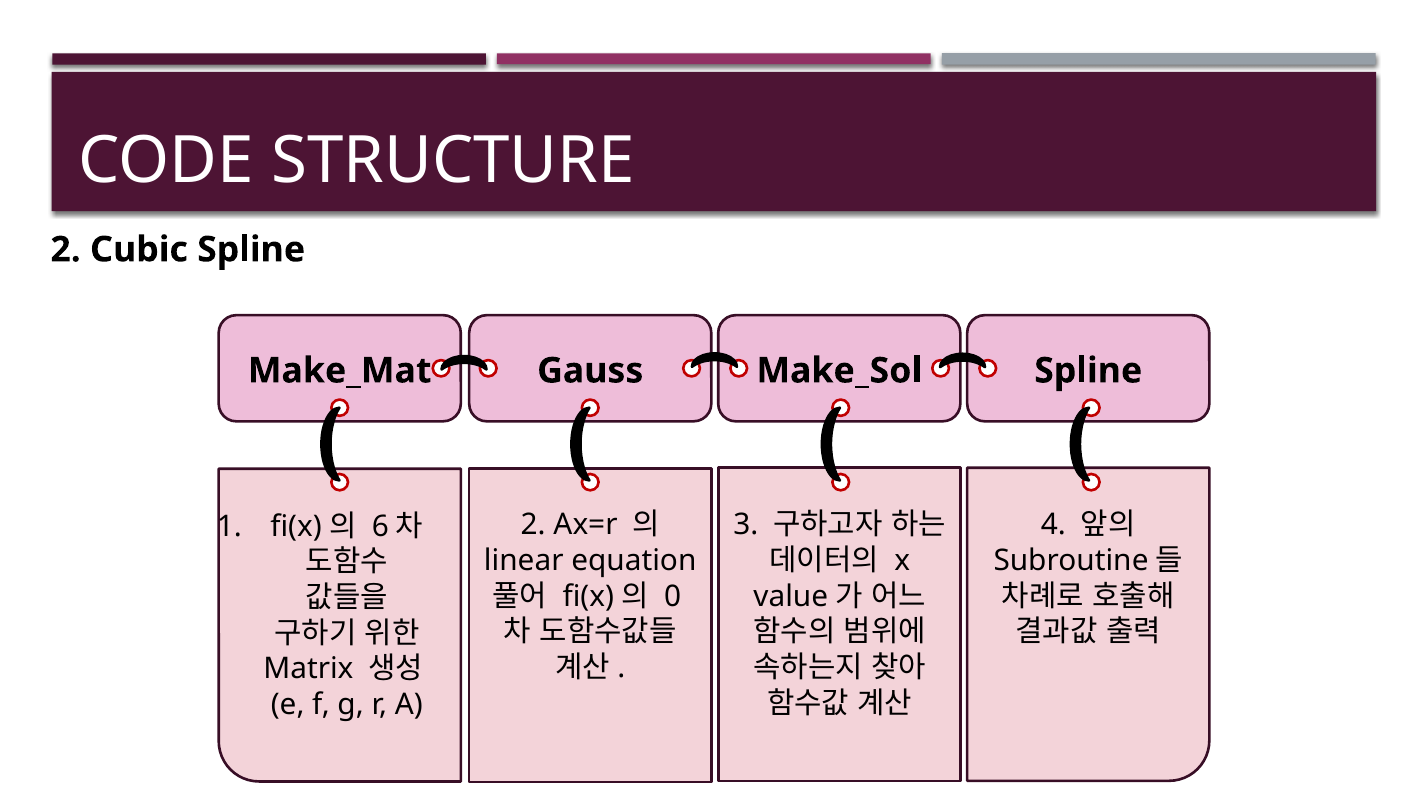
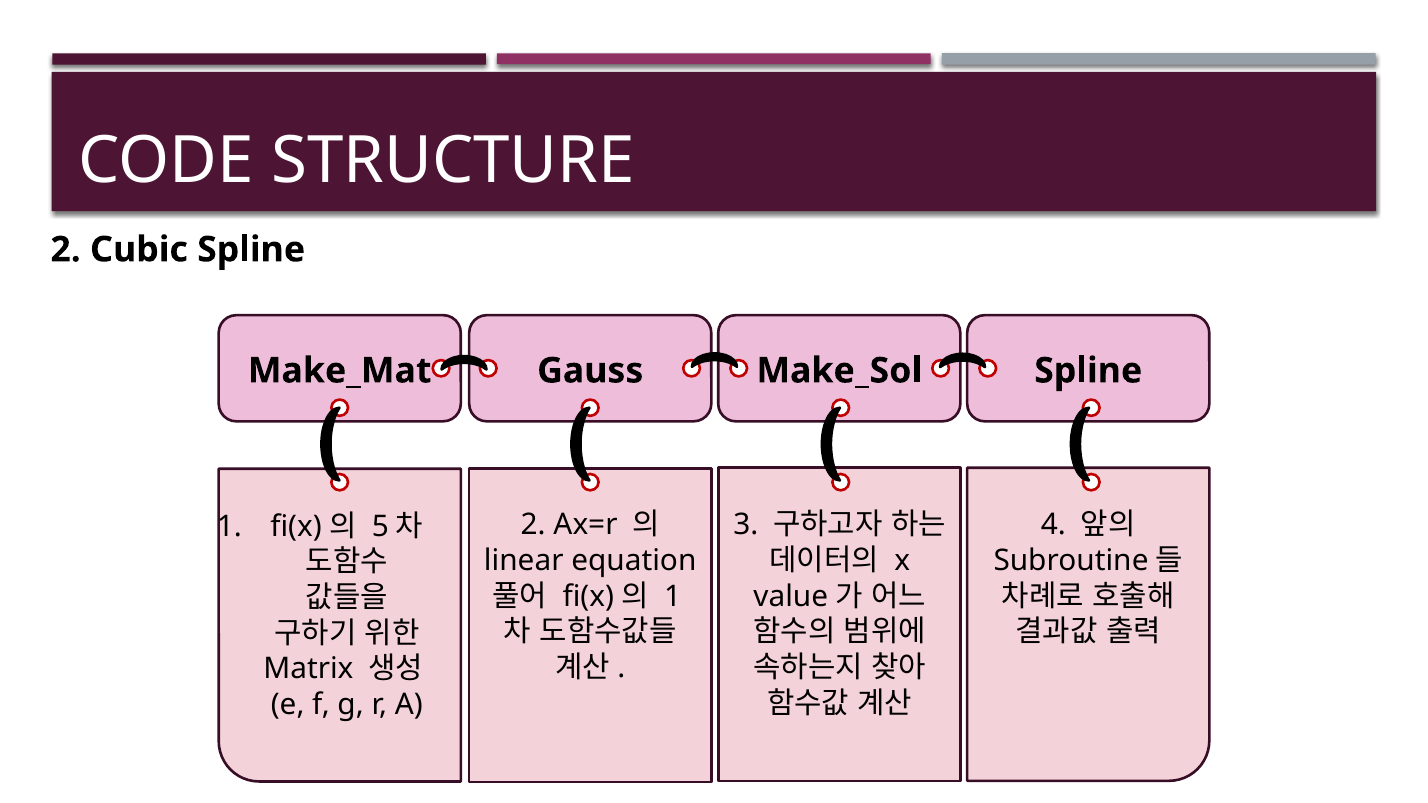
6: 6 -> 5
0 at (673, 597): 0 -> 1
